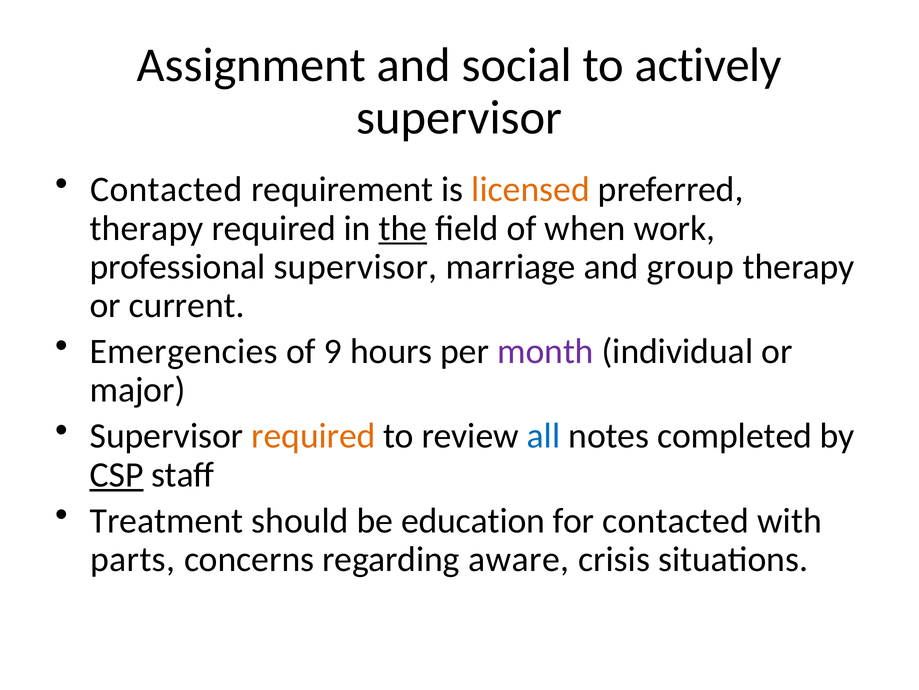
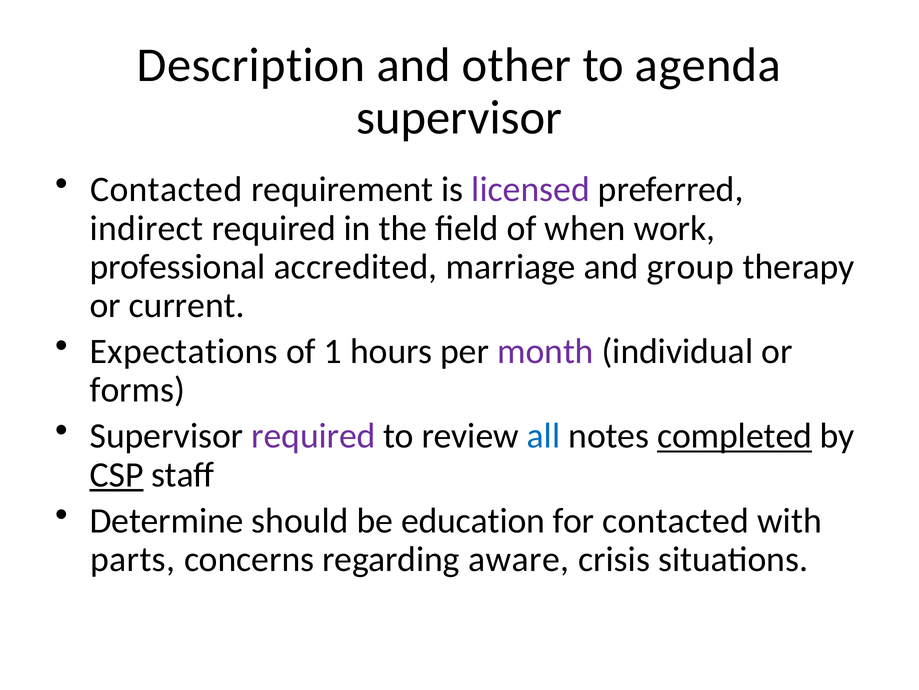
Assignment: Assignment -> Description
social: social -> other
actively: actively -> agenda
licensed colour: orange -> purple
therapy at (147, 228): therapy -> indirect
the underline: present -> none
professional supervisor: supervisor -> accredited
Emergencies: Emergencies -> Expectations
9: 9 -> 1
major: major -> forms
required at (313, 436) colour: orange -> purple
completed underline: none -> present
Treatment: Treatment -> Determine
